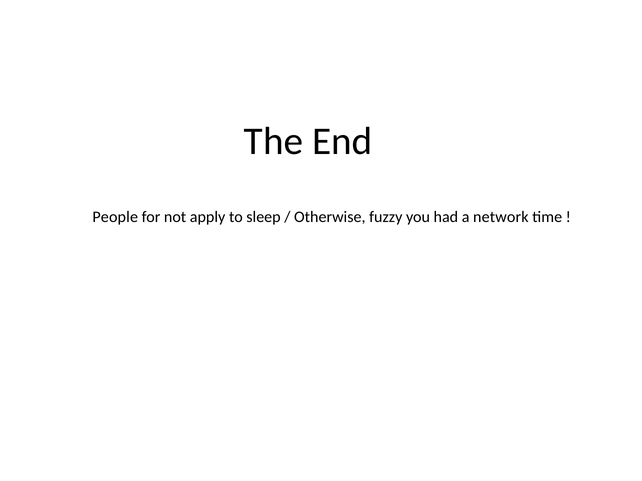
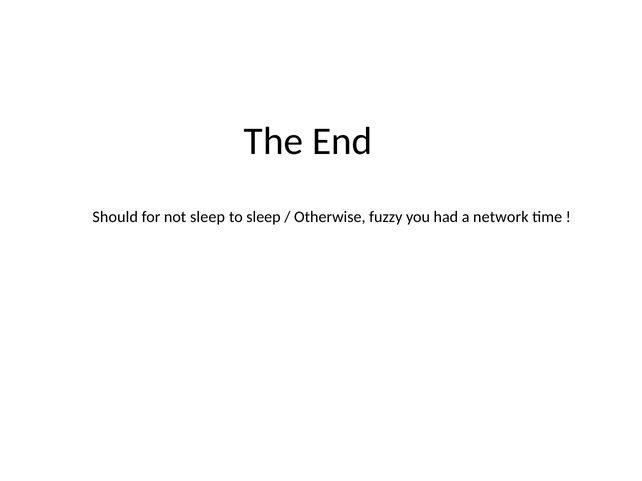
People: People -> Should
not apply: apply -> sleep
